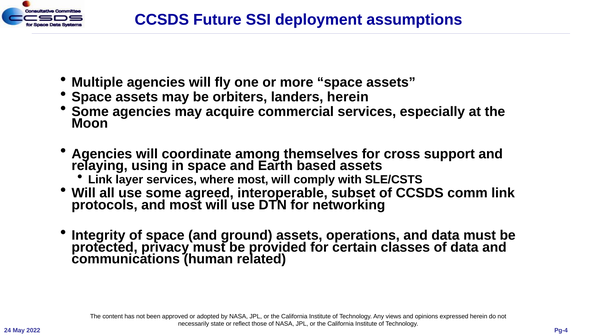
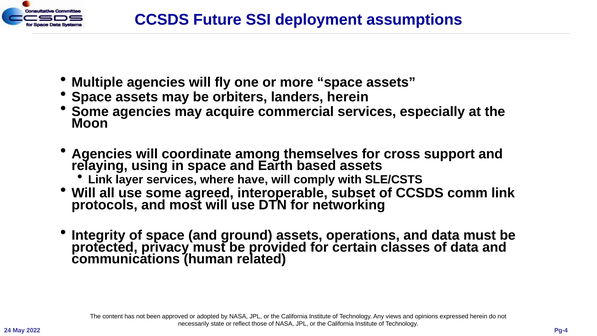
where most: most -> have
